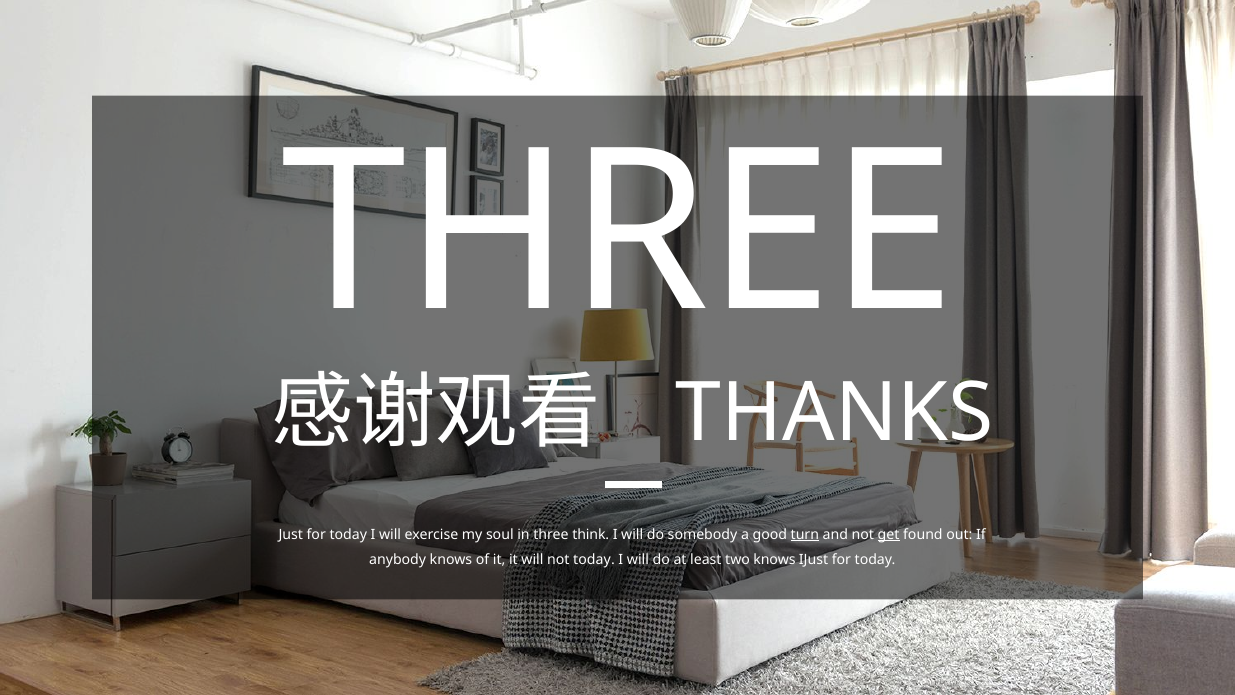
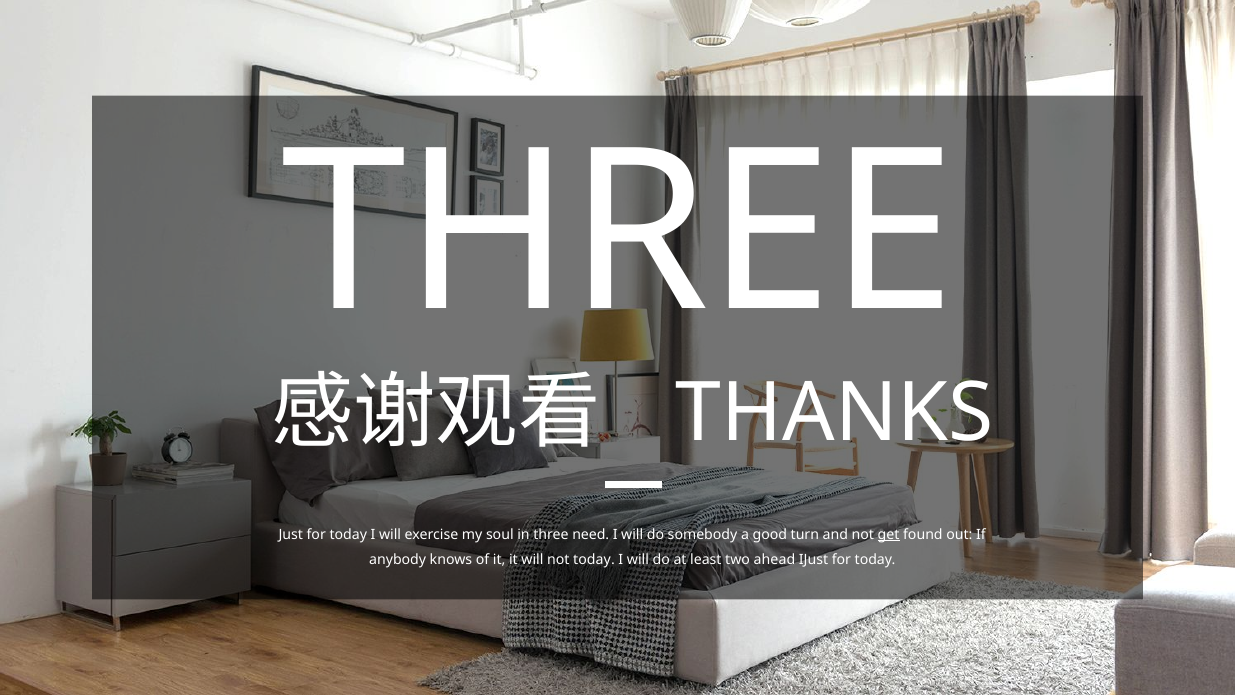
think: think -> need
turn underline: present -> none
two knows: knows -> ahead
